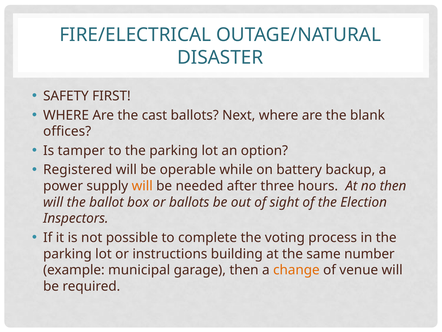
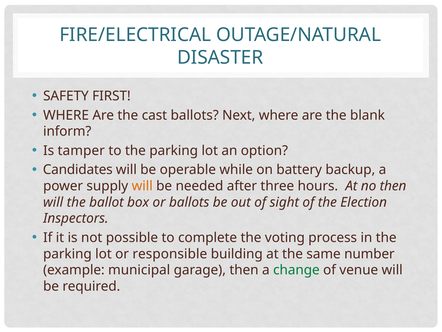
offices: offices -> inform
Registered: Registered -> Candidates
instructions: instructions -> responsible
change colour: orange -> green
